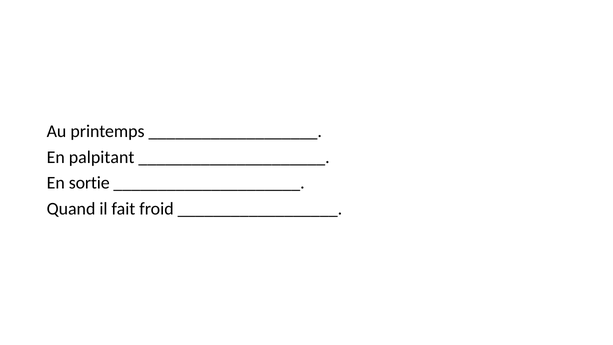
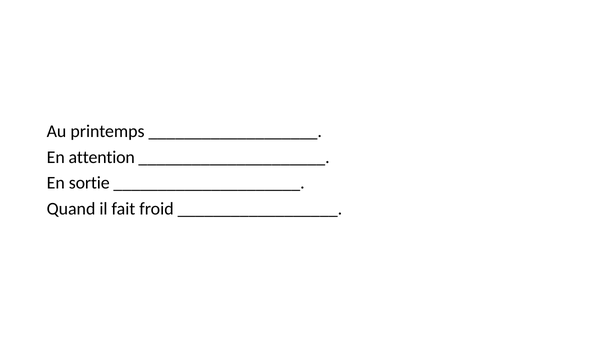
palpitant: palpitant -> attention
